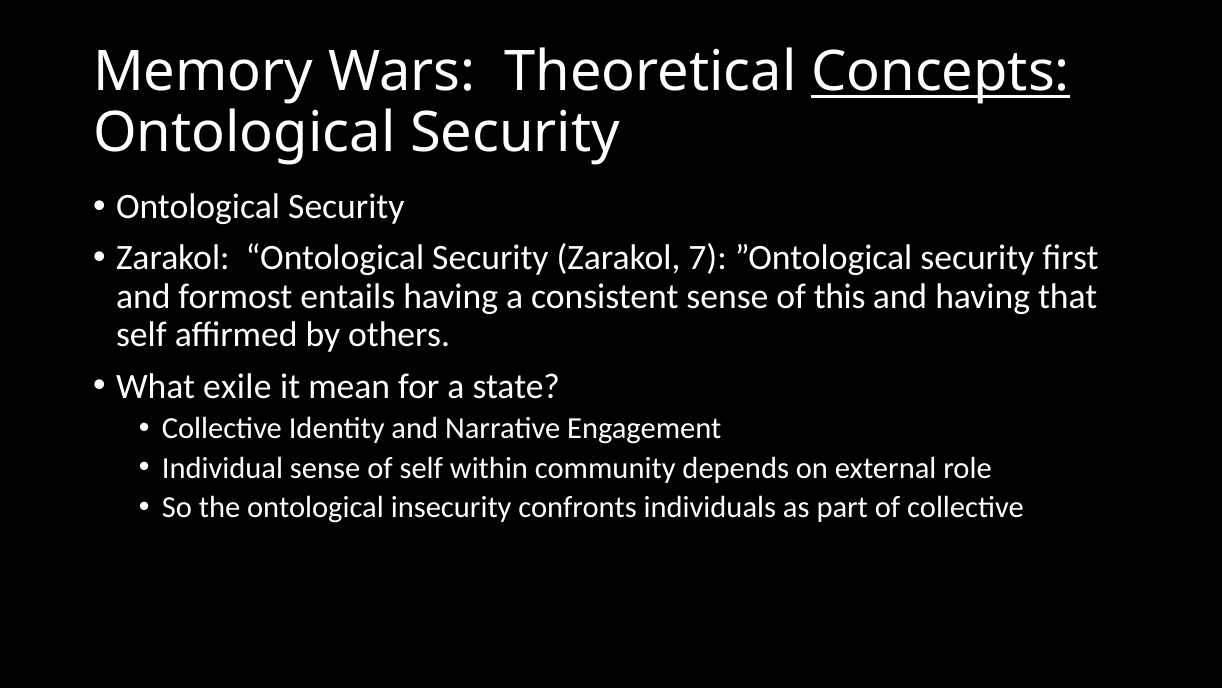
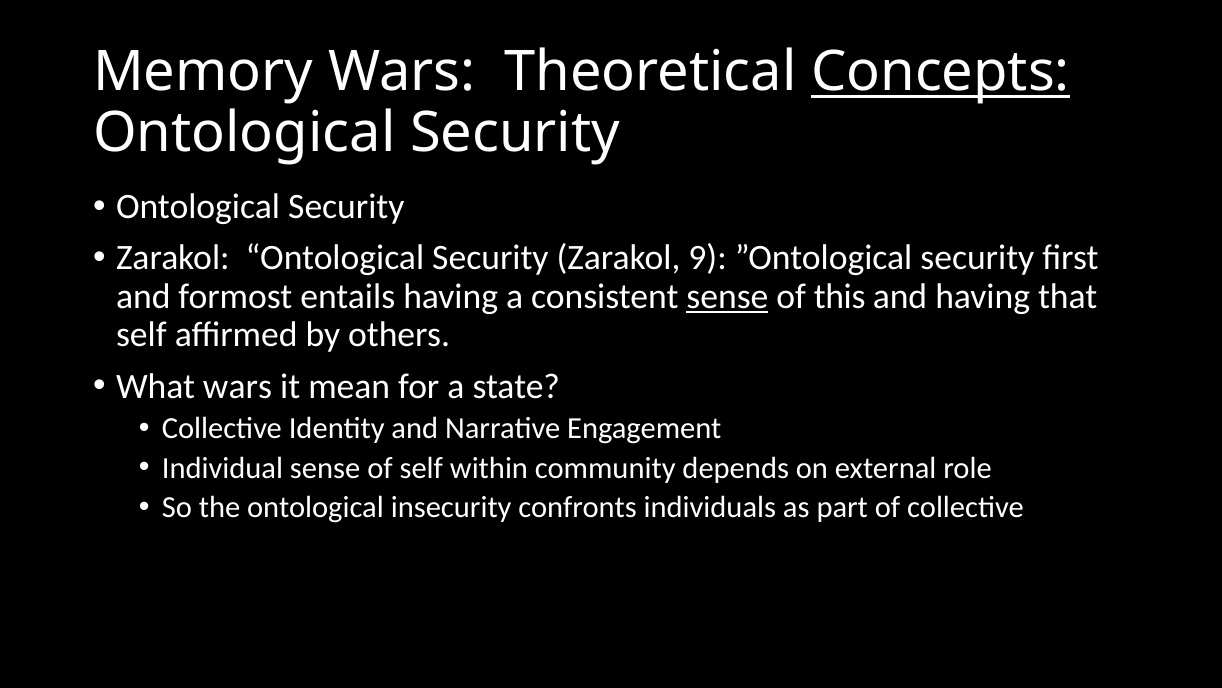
7: 7 -> 9
sense at (727, 296) underline: none -> present
What exile: exile -> wars
